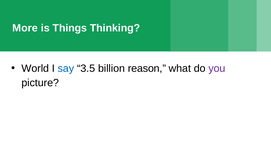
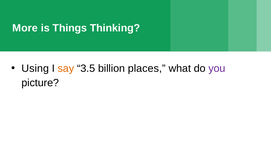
World: World -> Using
say colour: blue -> orange
reason: reason -> places
